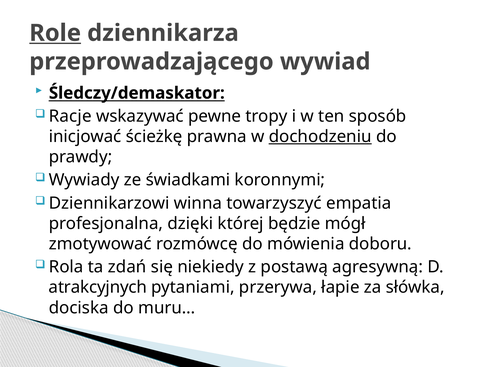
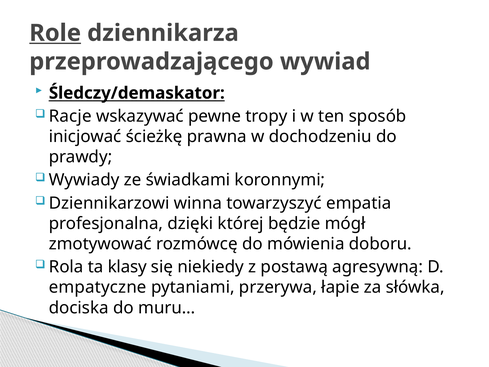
dochodzeniu underline: present -> none
zdań: zdań -> klasy
atrakcyjnych: atrakcyjnych -> empatyczne
